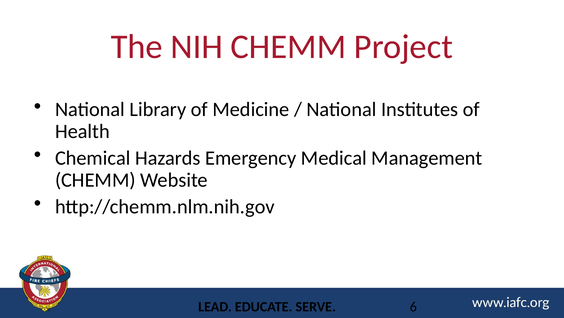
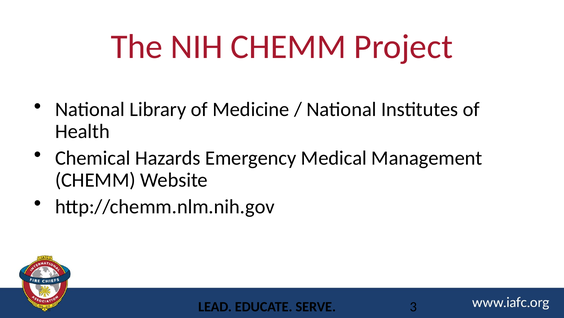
6: 6 -> 3
